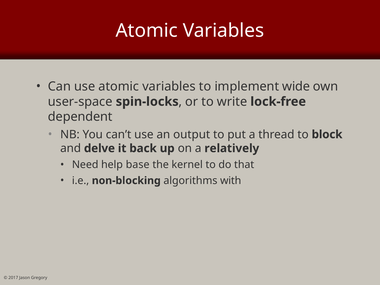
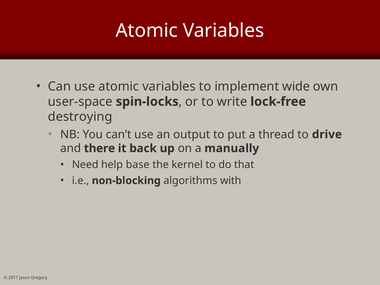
dependent: dependent -> destroying
block: block -> drive
delve: delve -> there
relatively: relatively -> manually
